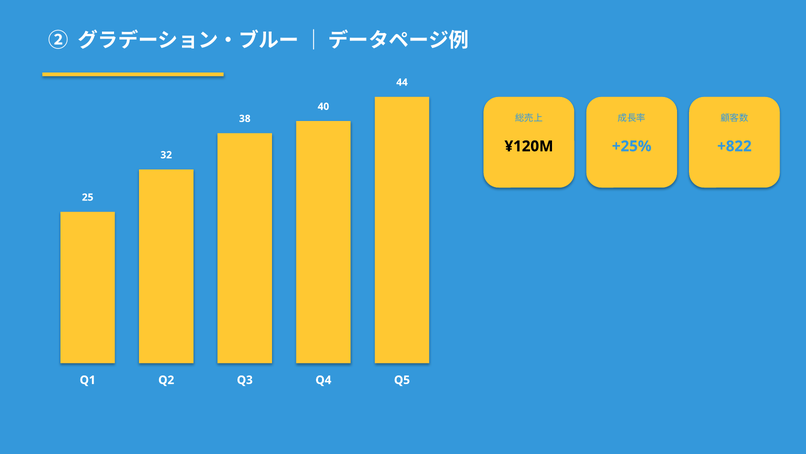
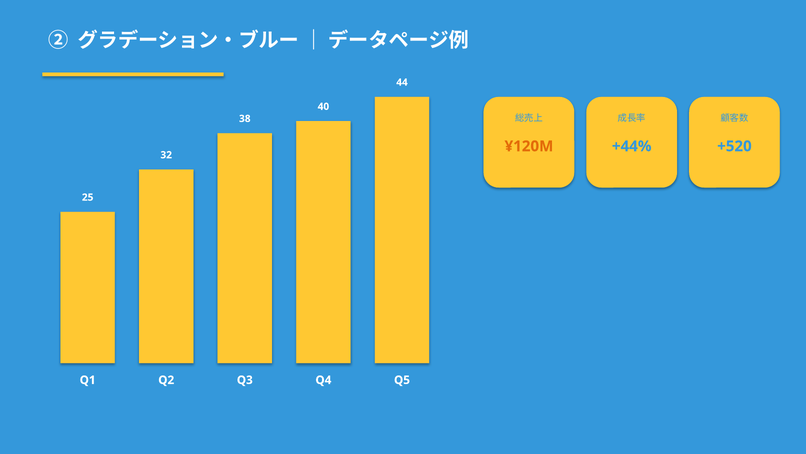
¥120M colour: black -> orange
+25%: +25% -> +44%
+822: +822 -> +520
